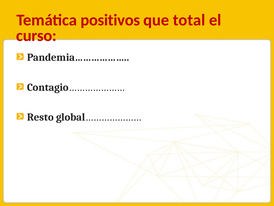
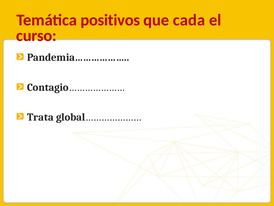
total: total -> cada
Resto: Resto -> Trata
